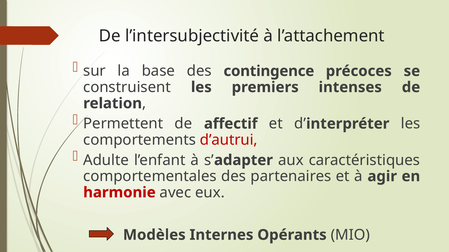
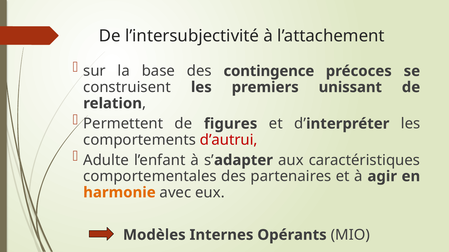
intenses: intenses -> unissant
affectif: affectif -> figures
harmonie colour: red -> orange
